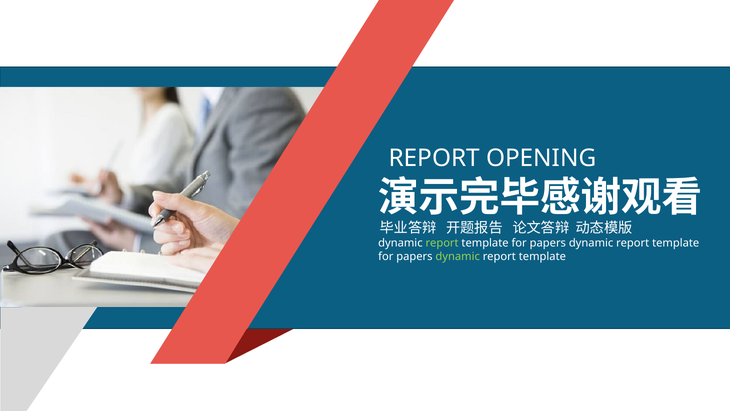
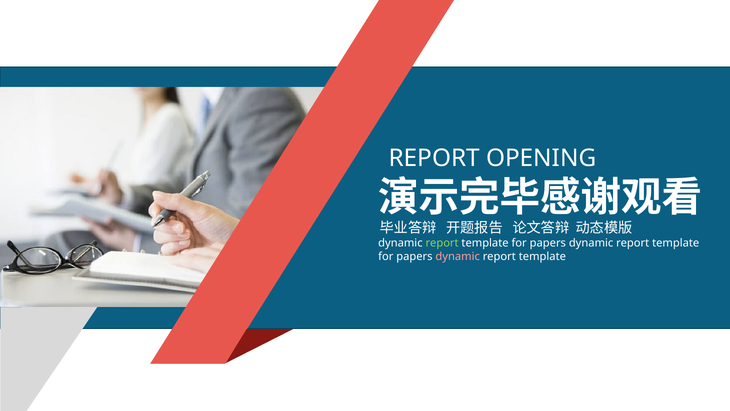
dynamic at (458, 256) colour: light green -> pink
